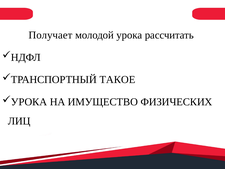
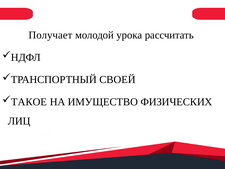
ТАКОЕ: ТАКОЕ -> СВОЕЙ
УРОКА at (29, 102): УРОКА -> ТАКОЕ
